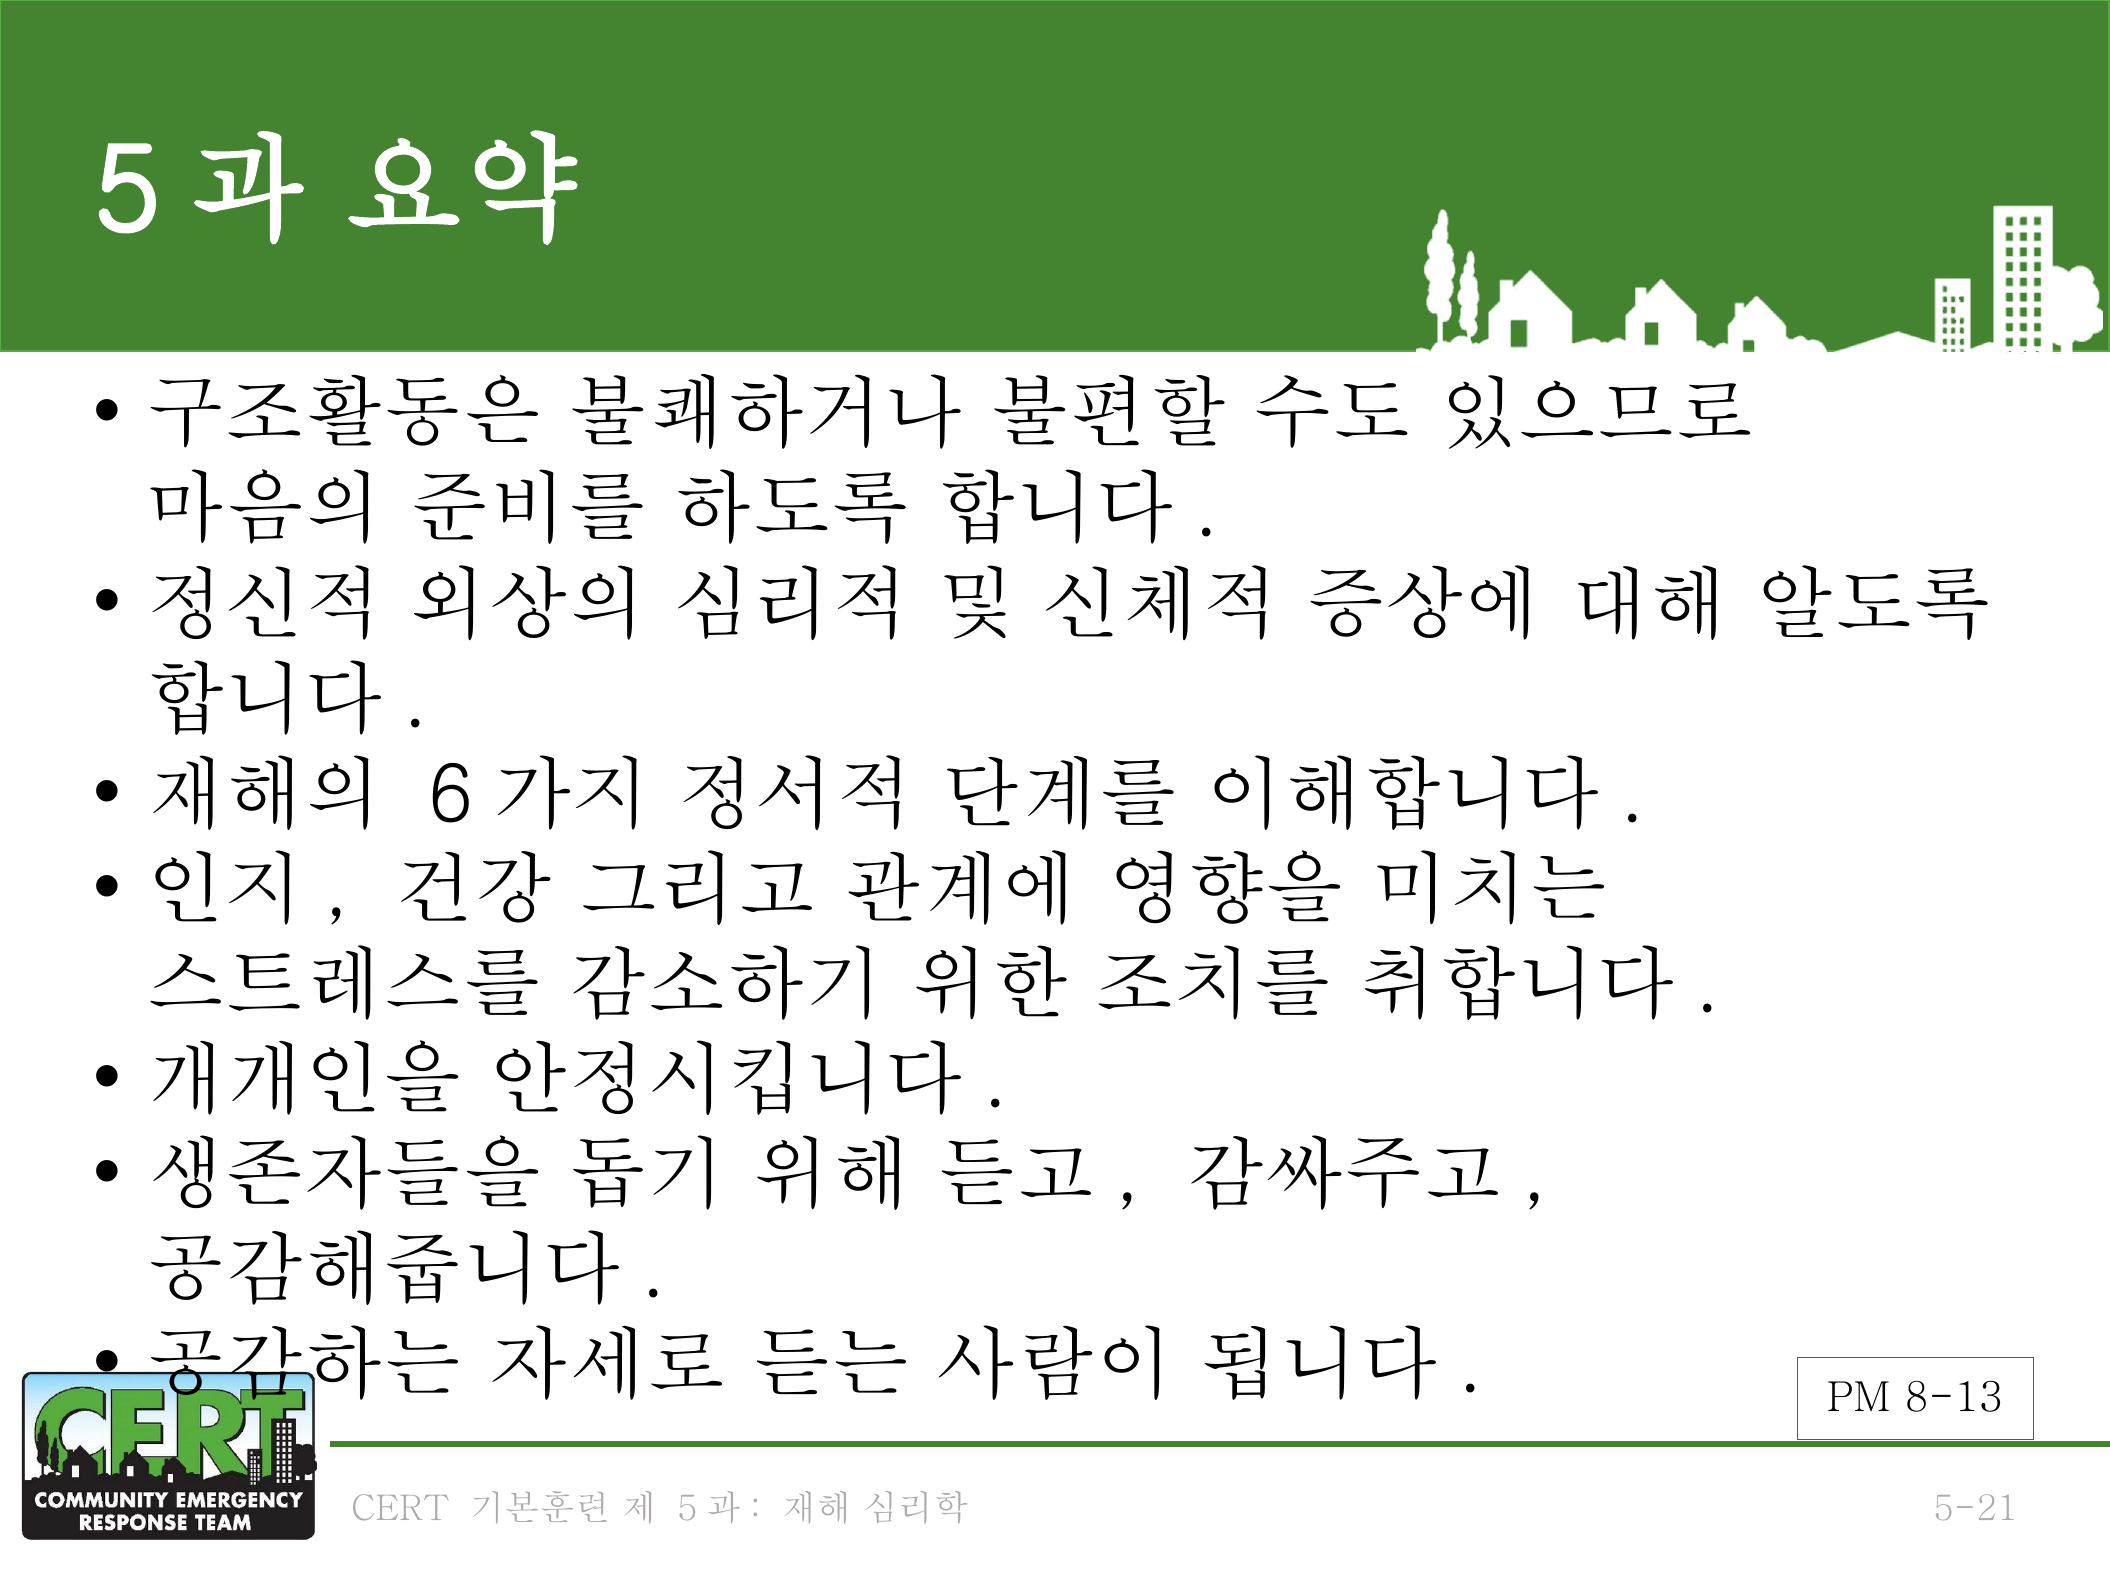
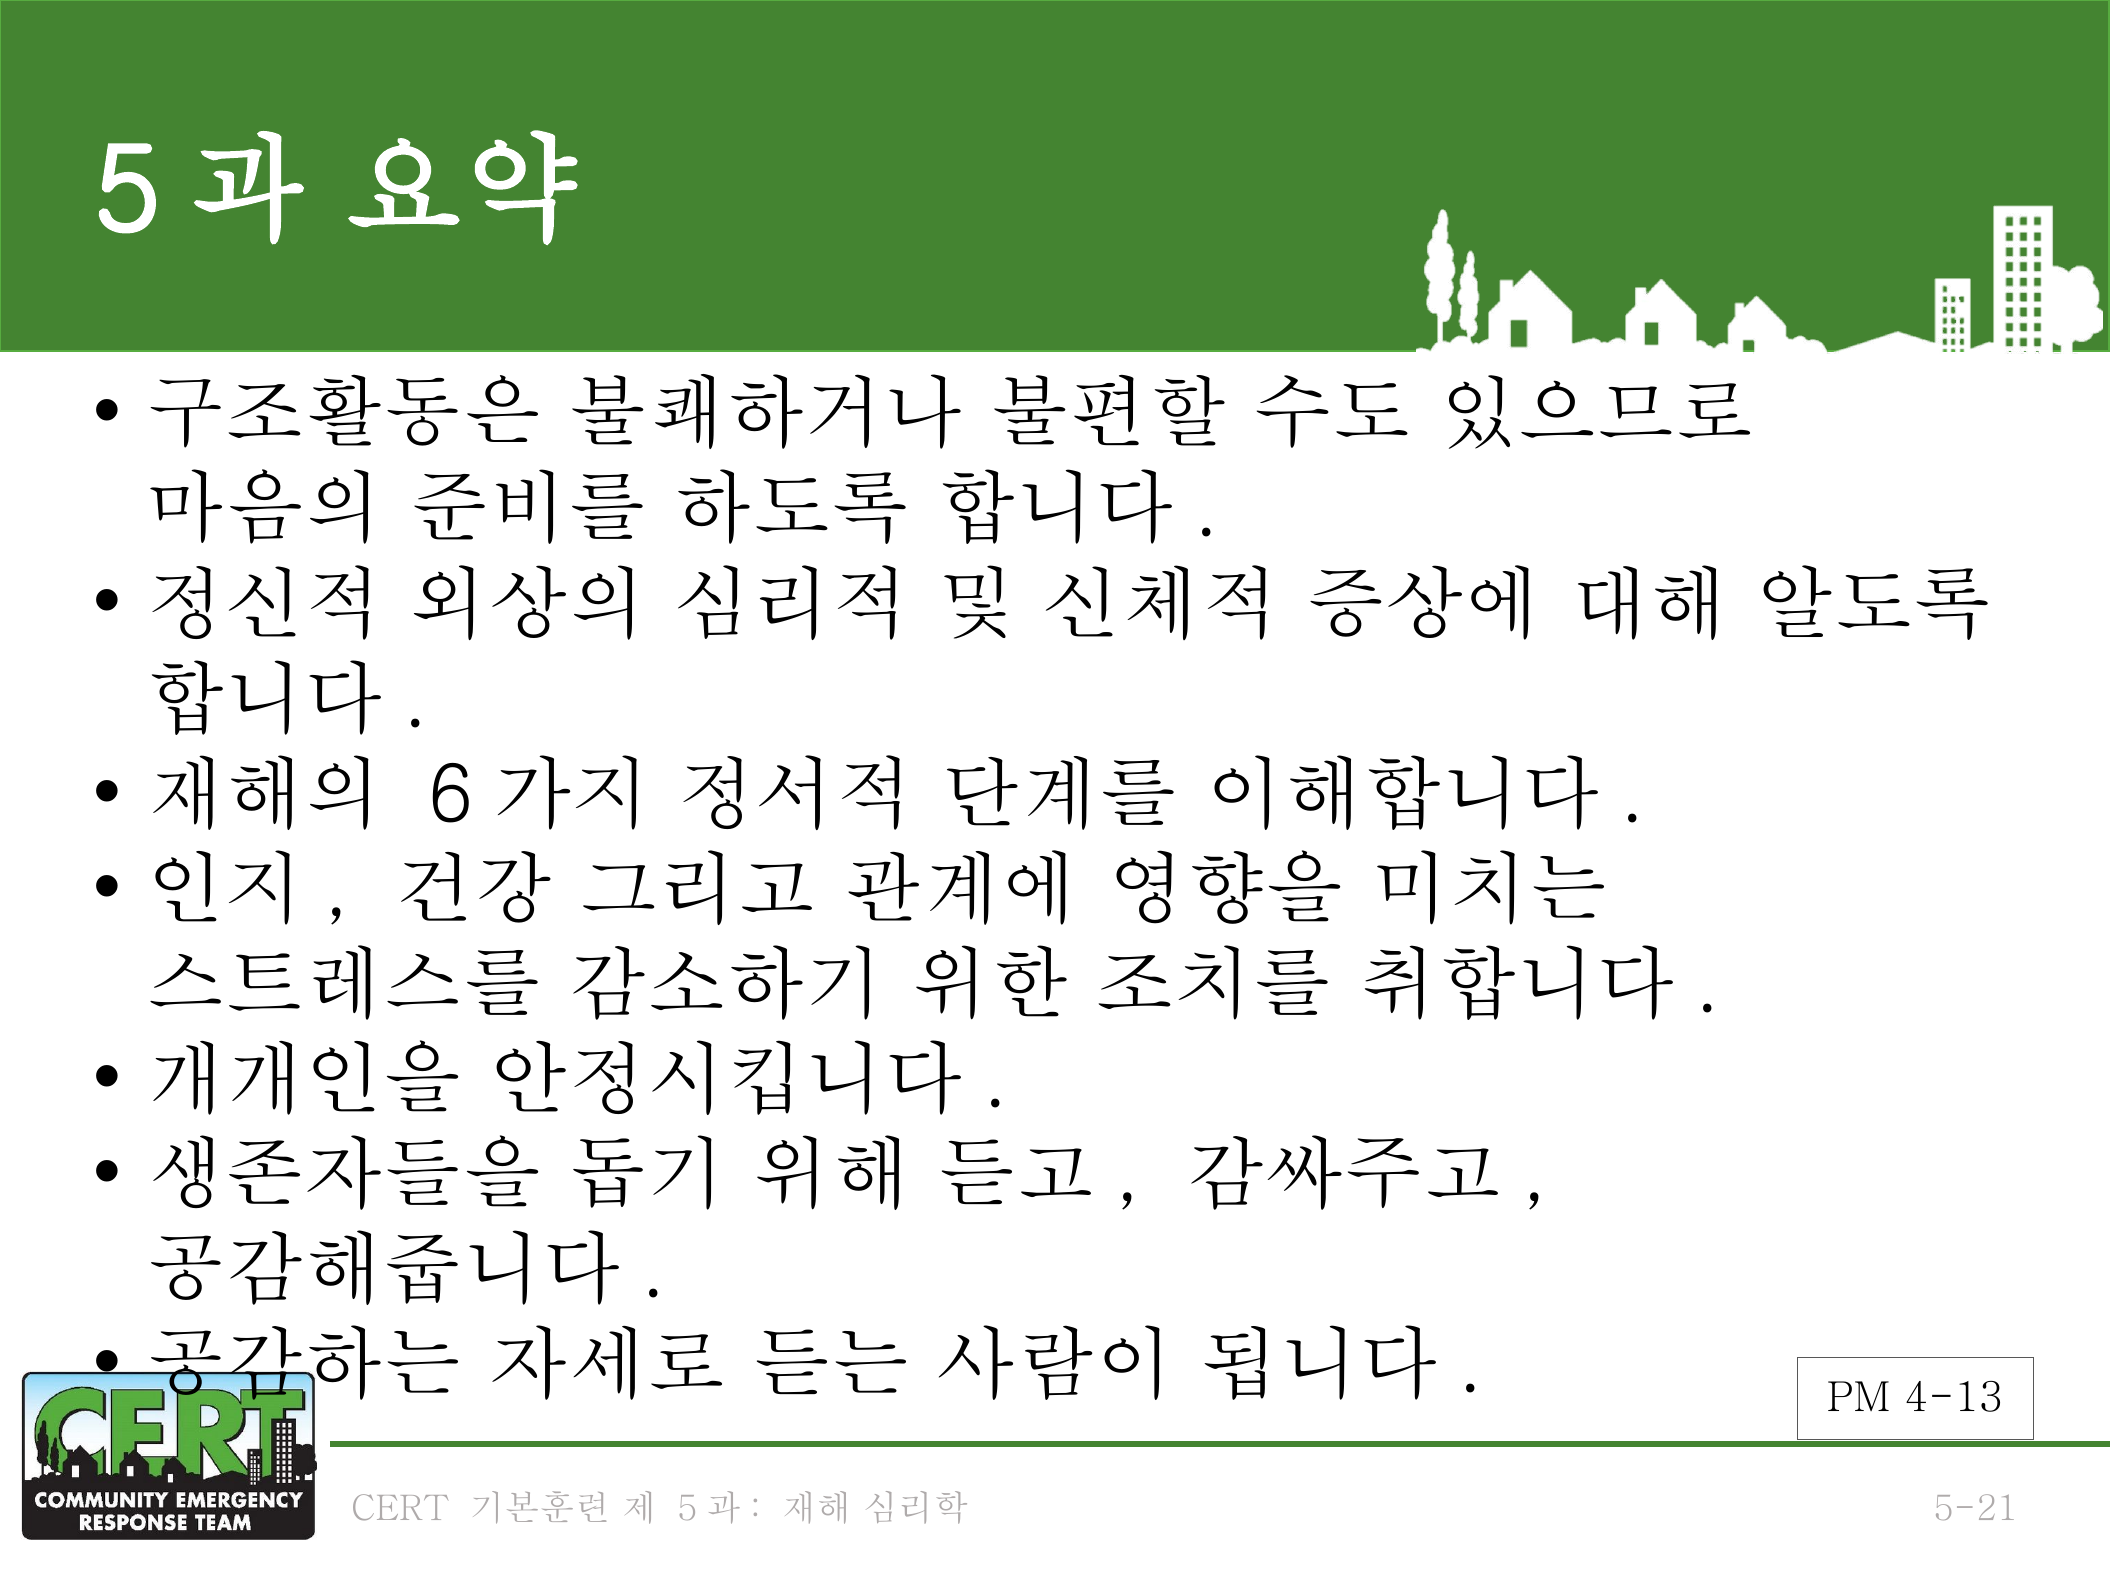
8-13: 8-13 -> 4-13
